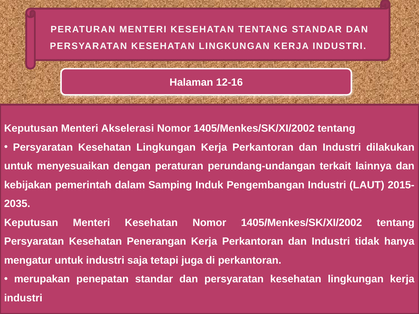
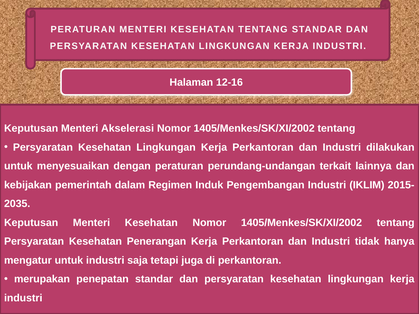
Samping: Samping -> Regimen
LAUT: LAUT -> IKLIM
